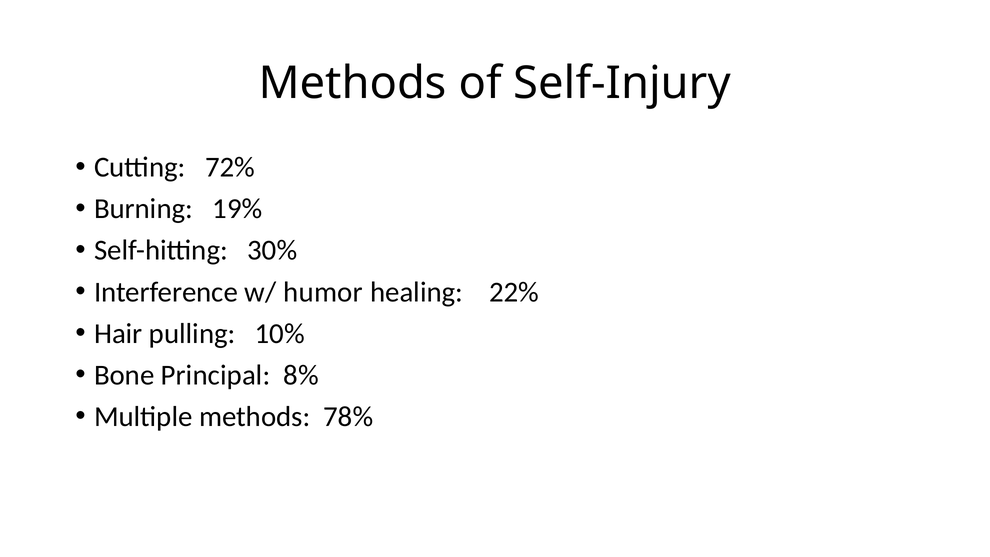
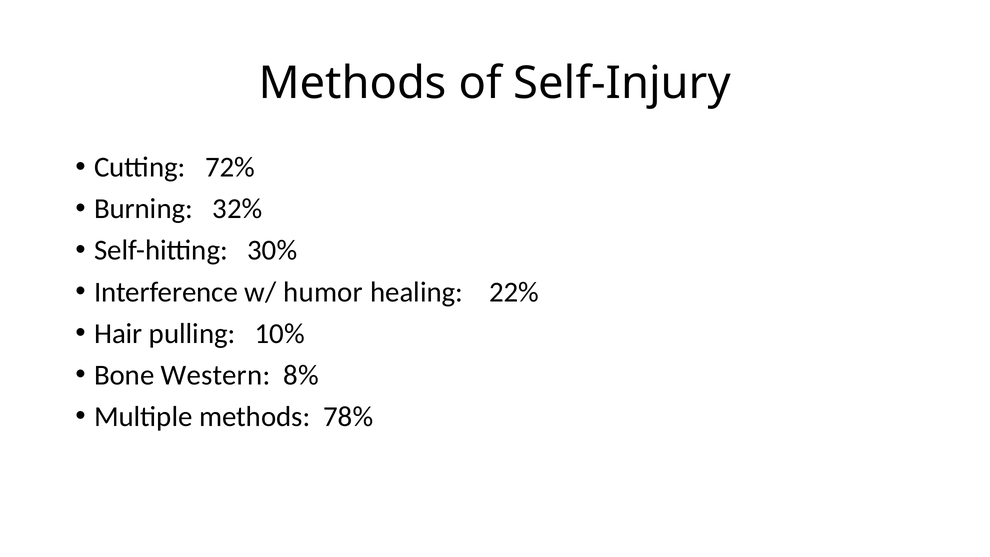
19%: 19% -> 32%
Principal: Principal -> Western
